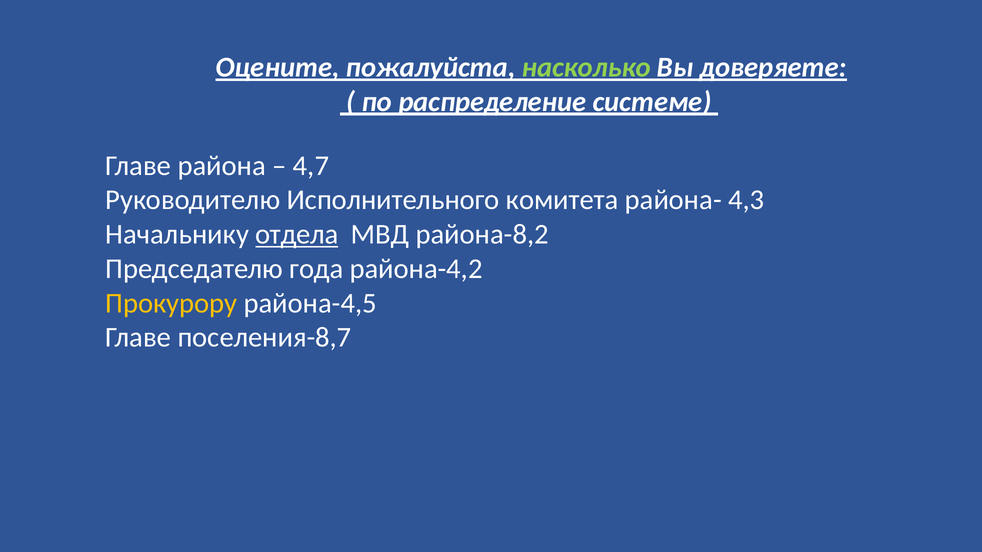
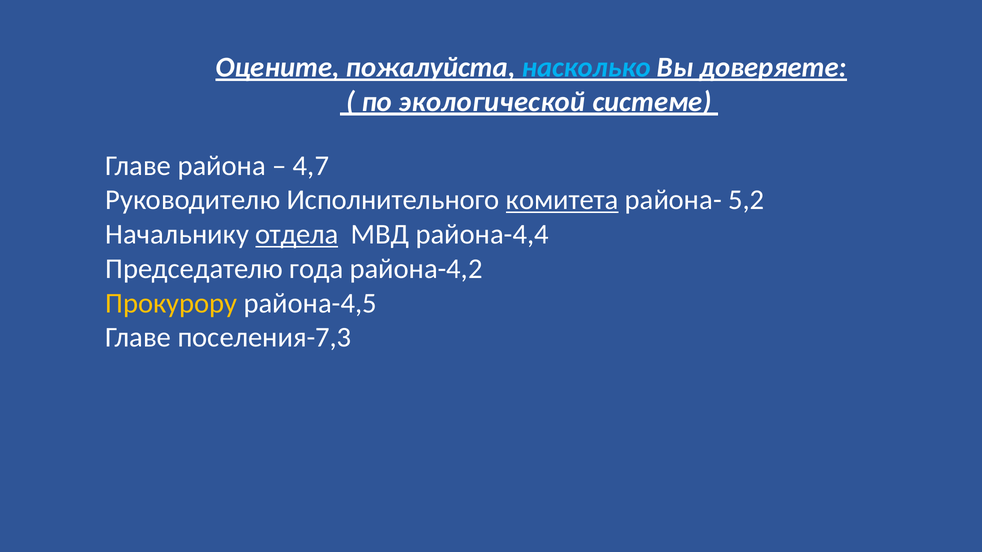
насколько colour: light green -> light blue
распределение: распределение -> экологической
комитета underline: none -> present
4,3: 4,3 -> 5,2
района-8,2: района-8,2 -> района-4,4
поселения-8,7: поселения-8,7 -> поселения-7,3
